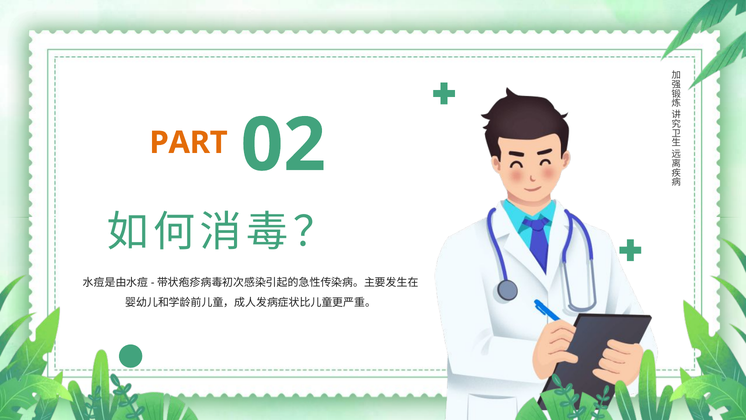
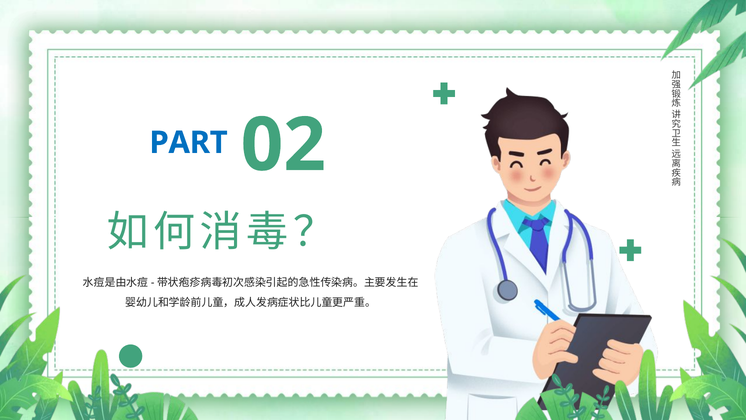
PART colour: orange -> blue
